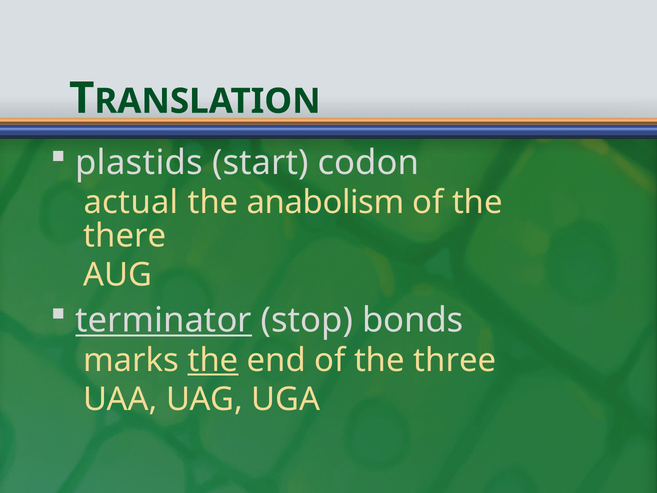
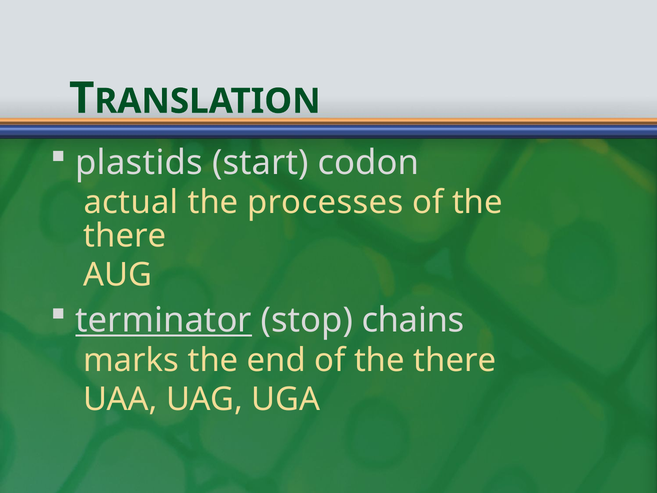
anabolism: anabolism -> processes
bonds: bonds -> chains
the at (213, 360) underline: present -> none
end of the three: three -> there
